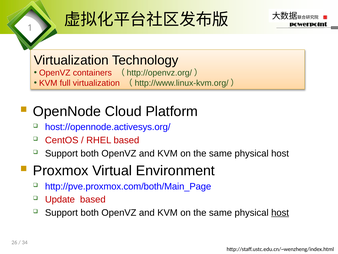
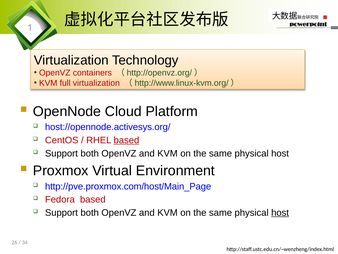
based at (126, 140) underline: none -> present
http://pve.proxmox.com/both/Main_Page: http://pve.proxmox.com/both/Main_Page -> http://pve.proxmox.com/host/Main_Page
Update: Update -> Fedora
